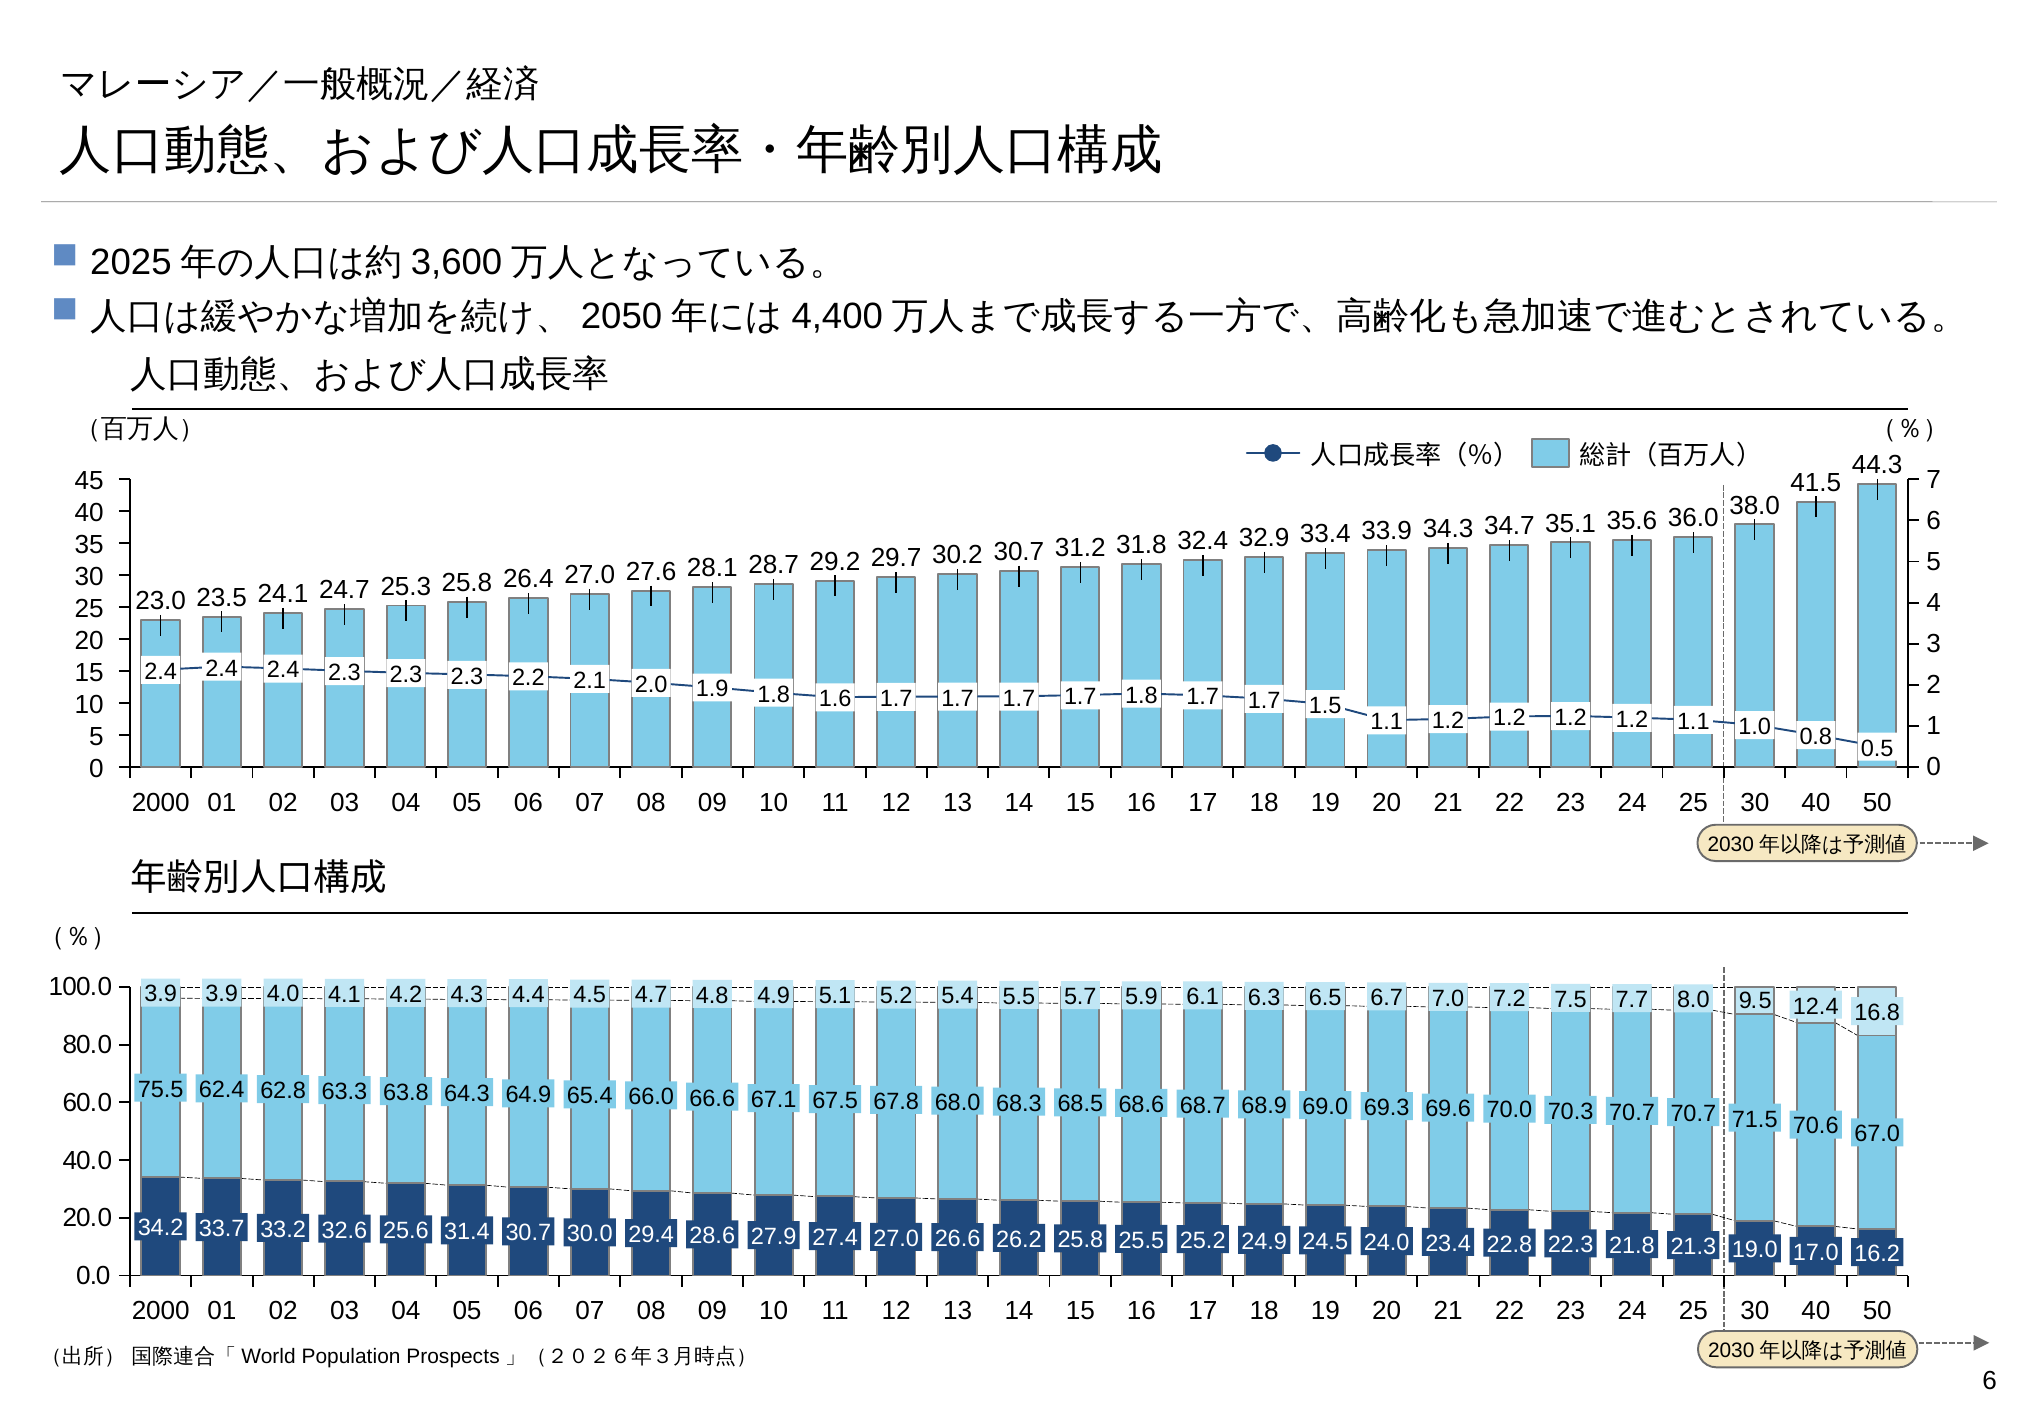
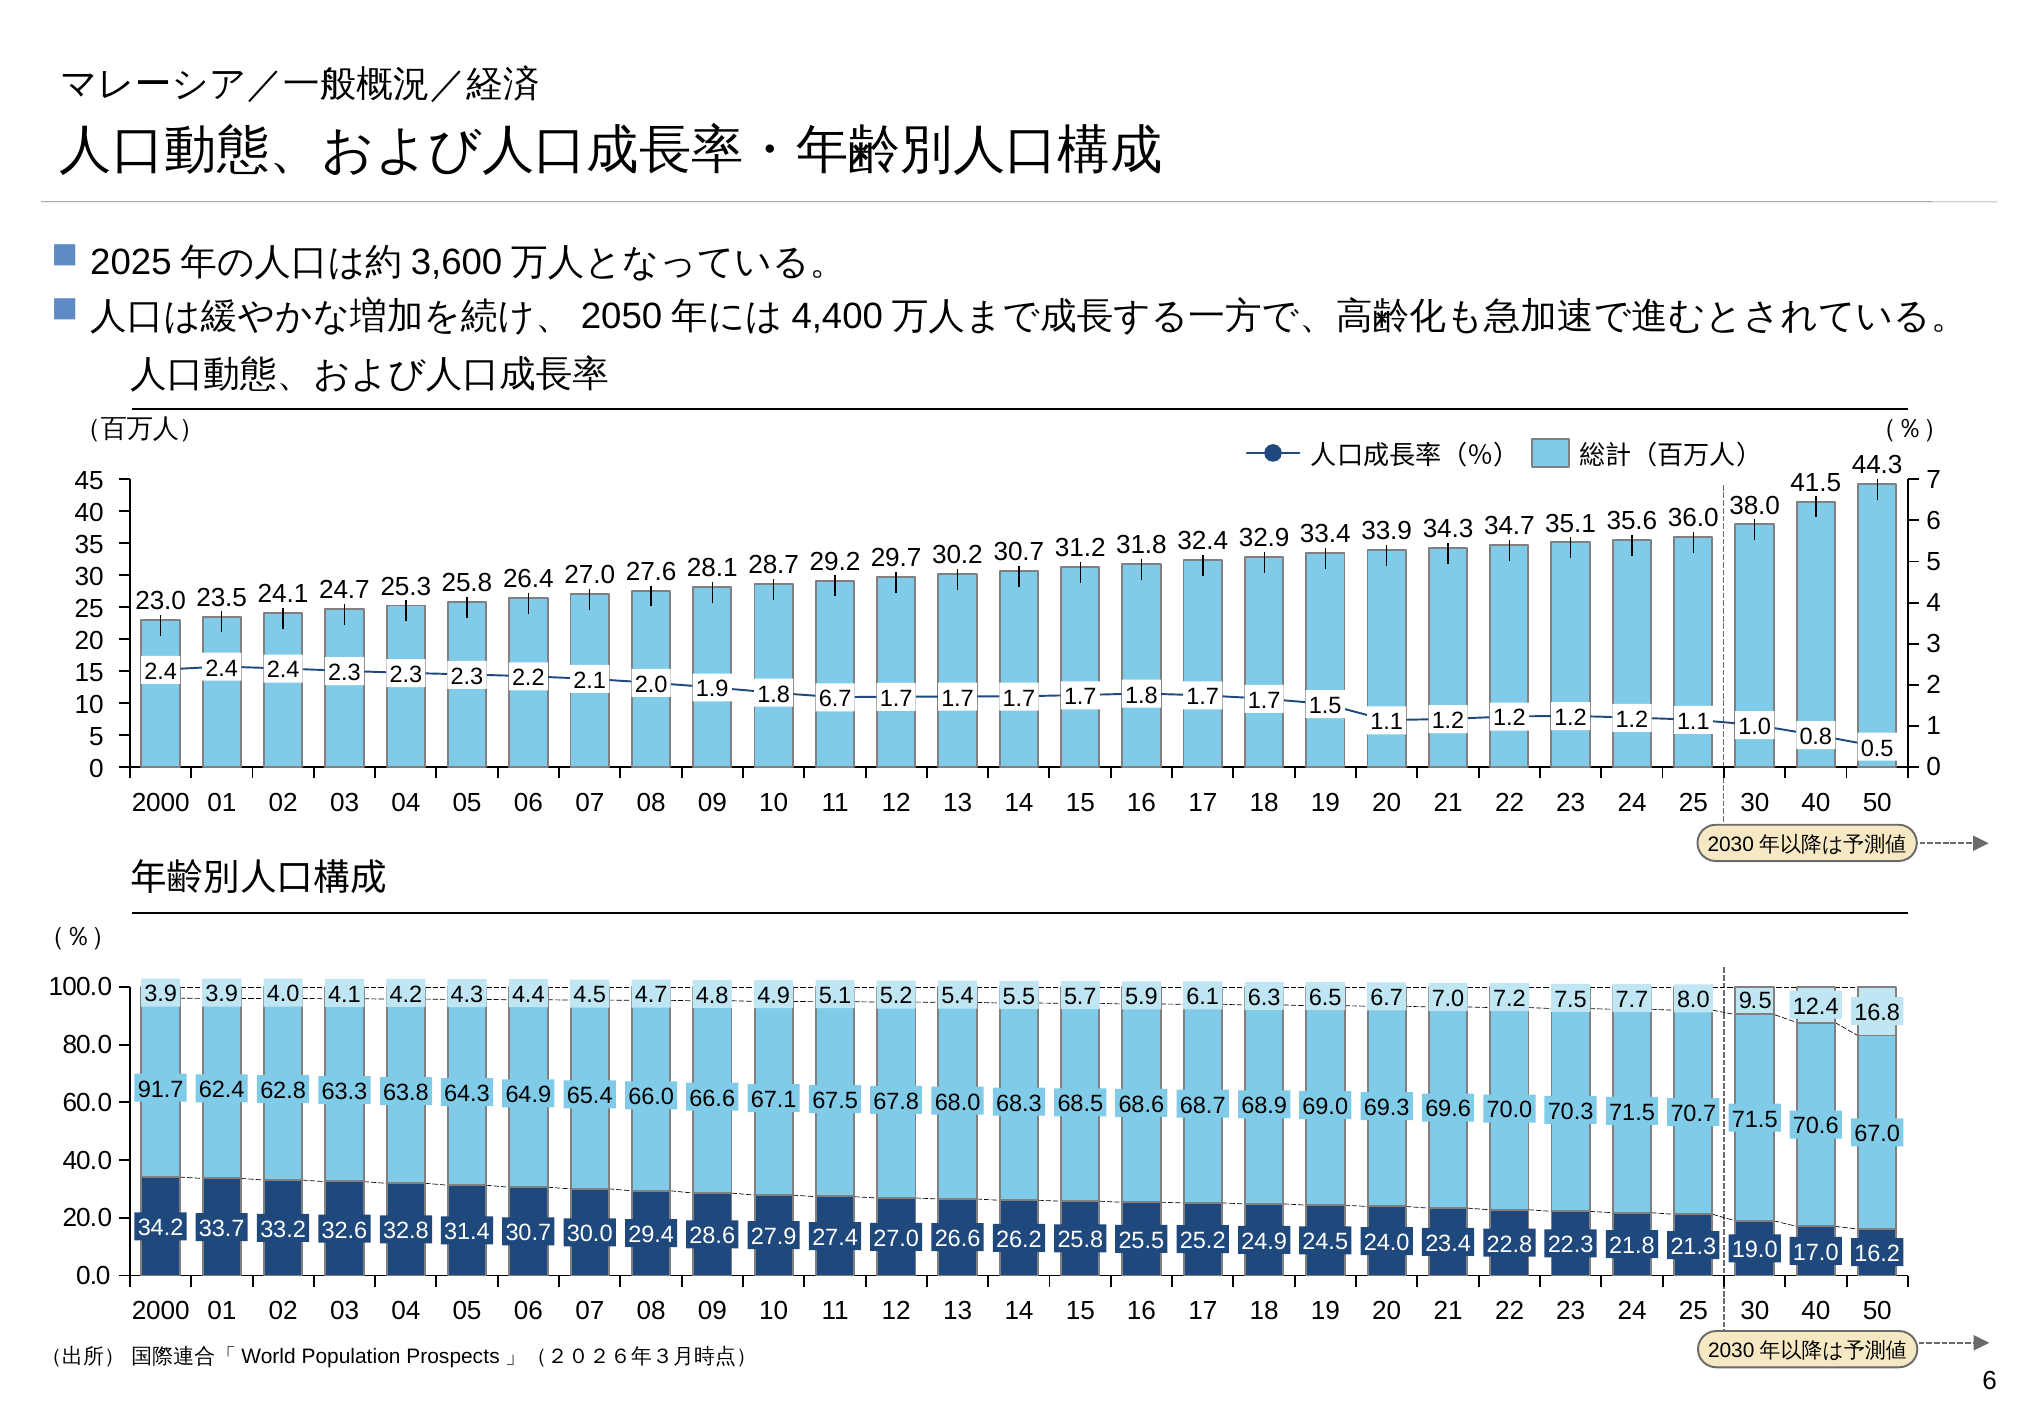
1.6 at (835, 699): 1.6 -> 6.7
75.5: 75.5 -> 91.7
70.7 at (1632, 1112): 70.7 -> 71.5
25.6: 25.6 -> 32.8
